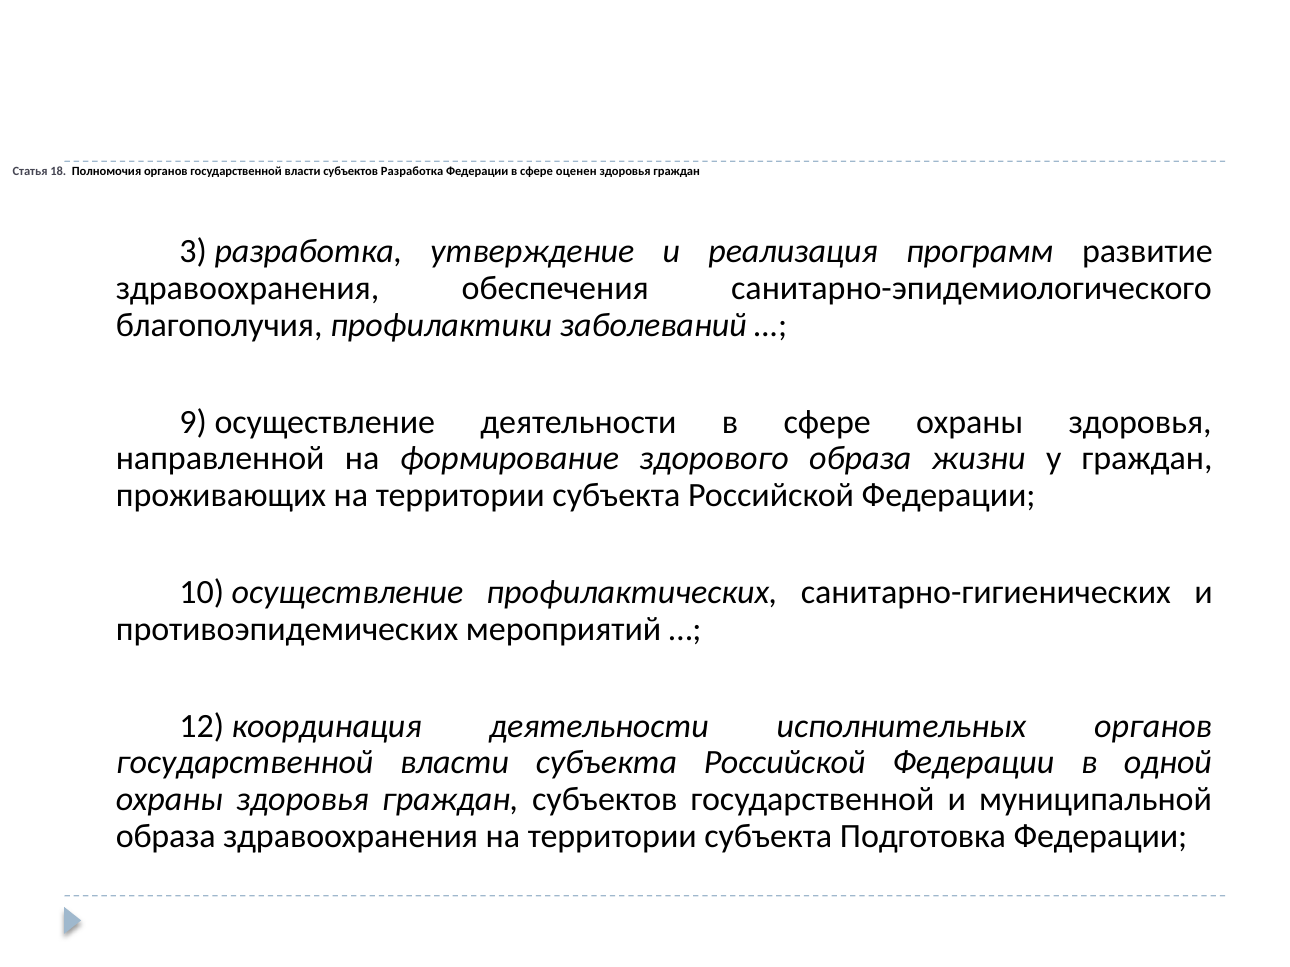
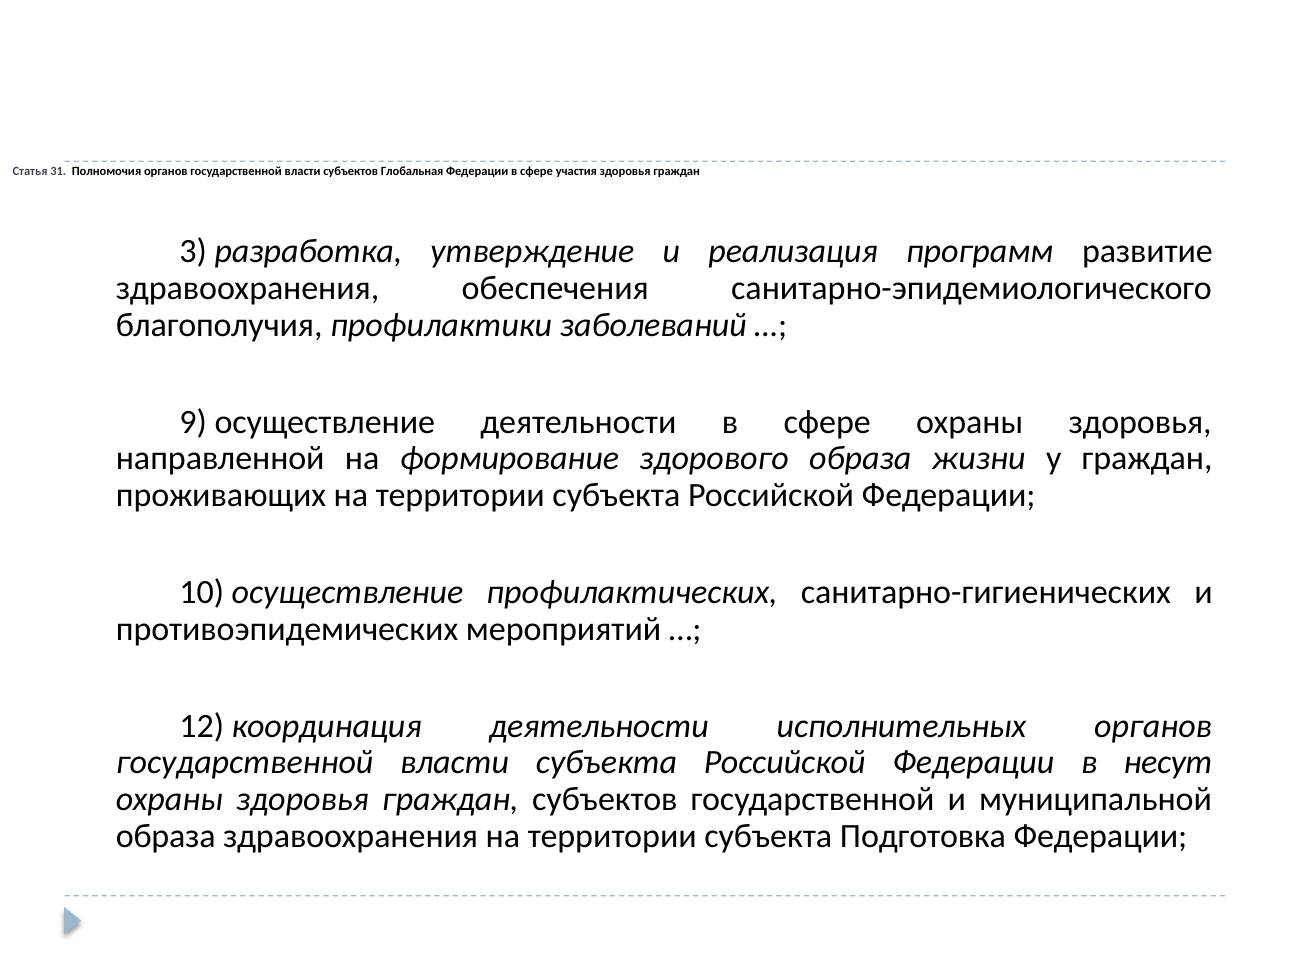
18: 18 -> 31
субъектов Разработка: Разработка -> Глобальная
оценен: оценен -> участия
одной: одной -> несут
